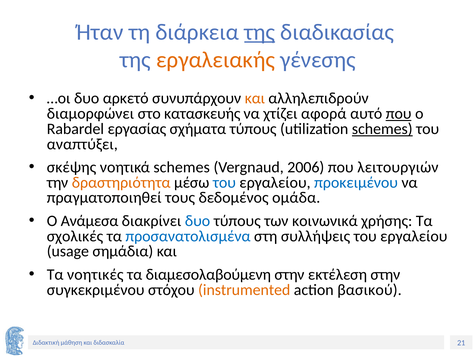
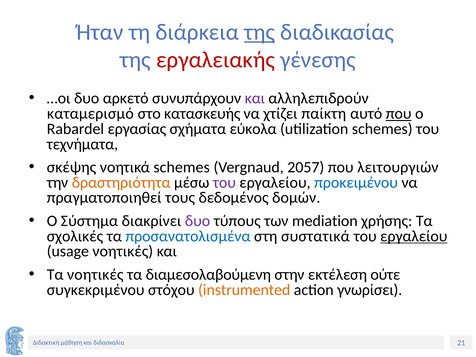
εργαλειακής colour: orange -> red
και at (255, 98) colour: orange -> purple
διαμορφώνει: διαμορφώνει -> καταμερισμό
αφορά: αφορά -> παίκτη
σχήματα τύπους: τύπους -> εύκολα
schemes at (382, 129) underline: present -> none
αναπτύξει: αναπτύξει -> τεχνήματα
2006: 2006 -> 2057
του at (224, 183) colour: blue -> purple
ομάδα: ομάδα -> δομών
Ανάμεσα: Ανάμεσα -> Σύστημα
δυο at (198, 221) colour: blue -> purple
κοινωνικά: κοινωνικά -> mediation
συλλήψεις: συλλήψεις -> συστατικά
εργαλείου at (414, 236) underline: none -> present
usage σημάδια: σημάδια -> νοητικές
εκτέλεση στην: στην -> ούτε
βασικού: βασικού -> γνωρίσει
